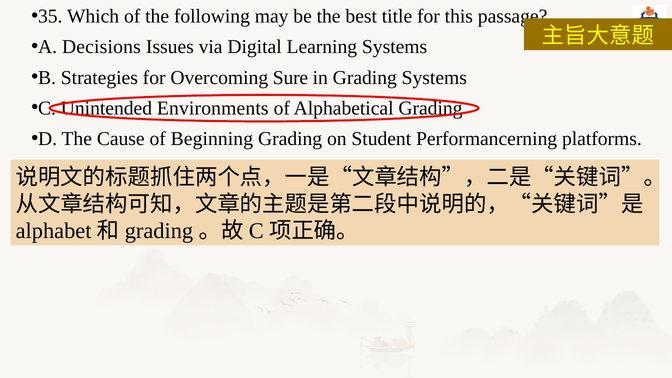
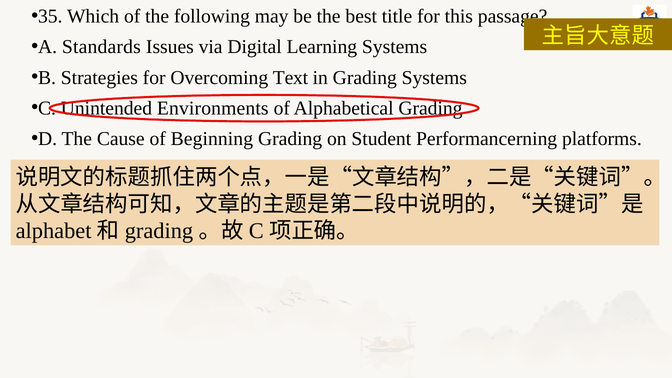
Decisions: Decisions -> Standards
Sure: Sure -> Text
